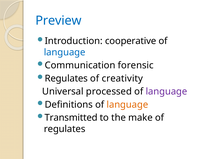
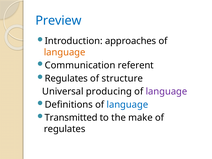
cooperative: cooperative -> approaches
language at (65, 52) colour: blue -> orange
forensic: forensic -> referent
creativity: creativity -> structure
processed: processed -> producing
language at (127, 105) colour: orange -> blue
